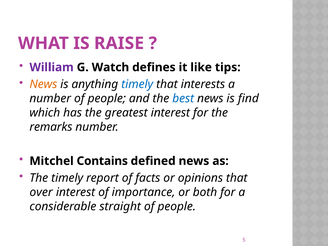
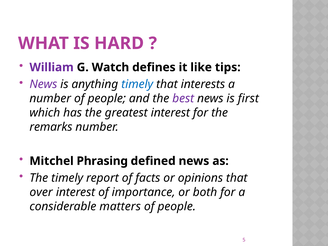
RAISE: RAISE -> HARD
News at (43, 84) colour: orange -> purple
best colour: blue -> purple
find: find -> first
Contains: Contains -> Phrasing
straight: straight -> matters
